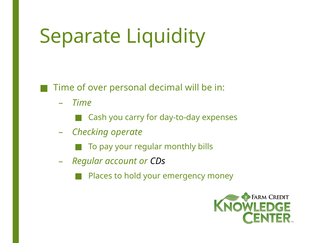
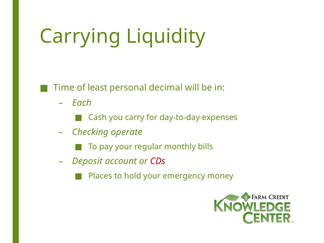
Separate: Separate -> Carrying
over: over -> least
Time at (82, 103): Time -> Each
Regular at (87, 161): Regular -> Deposit
CDs colour: black -> red
